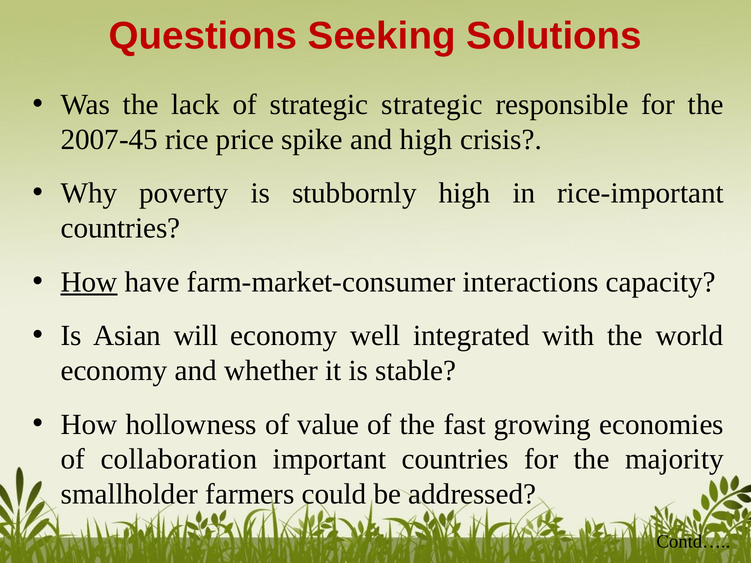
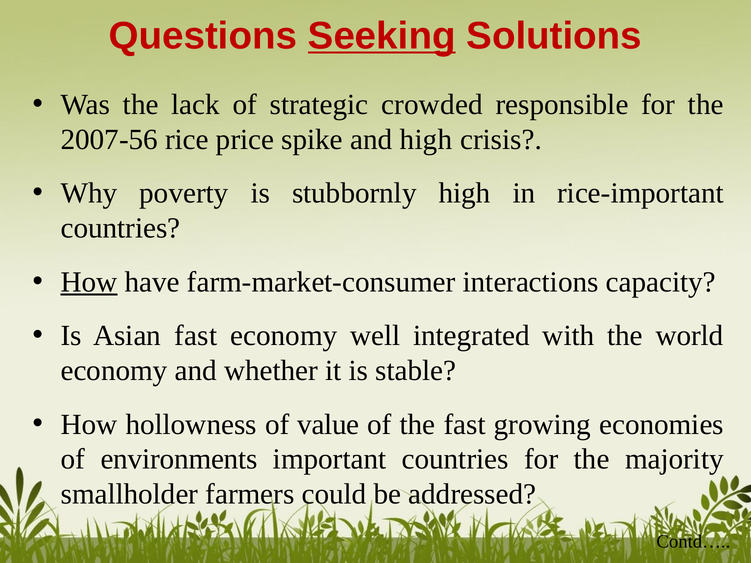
Seeking underline: none -> present
strategic strategic: strategic -> crowded
2007-45: 2007-45 -> 2007-56
Asian will: will -> fast
collaboration: collaboration -> environments
